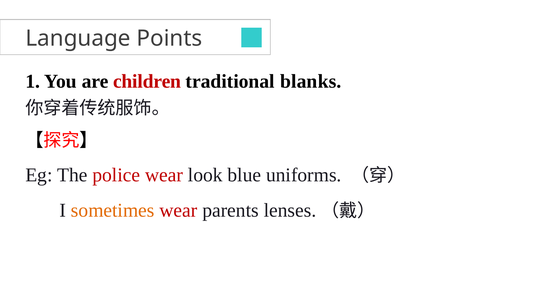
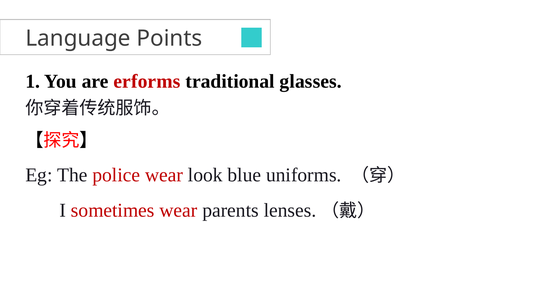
children: children -> erforms
blanks: blanks -> glasses
sometimes colour: orange -> red
